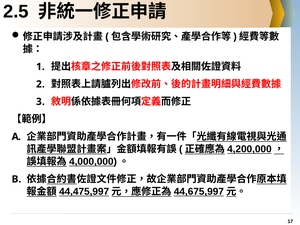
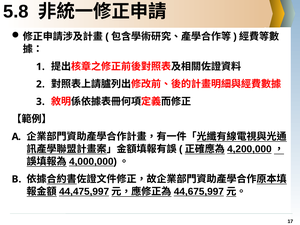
2.5: 2.5 -> 5.8
